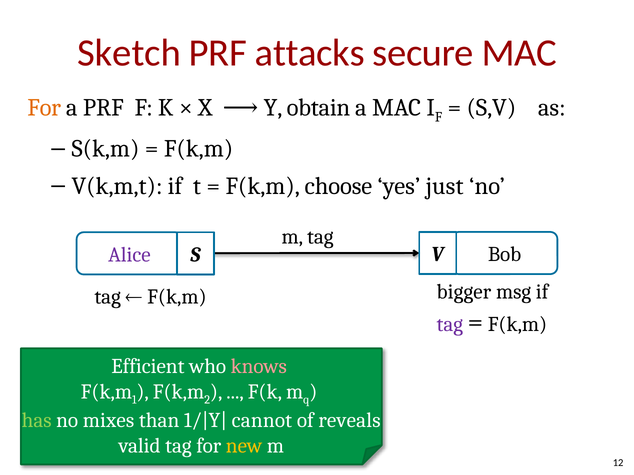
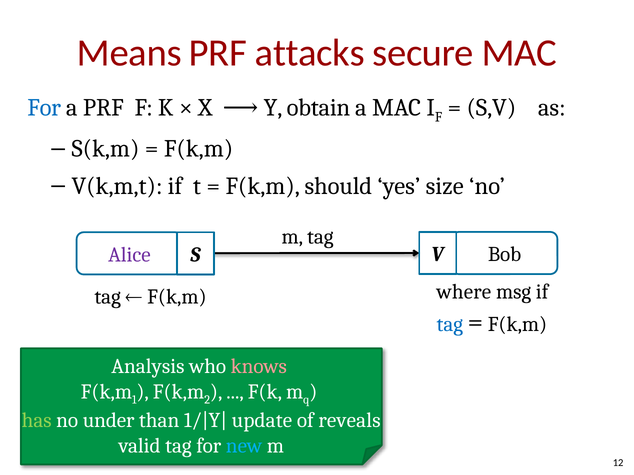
Sketch: Sketch -> Means
For at (44, 108) colour: orange -> blue
choose: choose -> should
just: just -> size
bigger: bigger -> where
tag at (450, 324) colour: purple -> blue
Efficient: Efficient -> Analysis
mixes: mixes -> under
cannot: cannot -> update
new colour: yellow -> light blue
